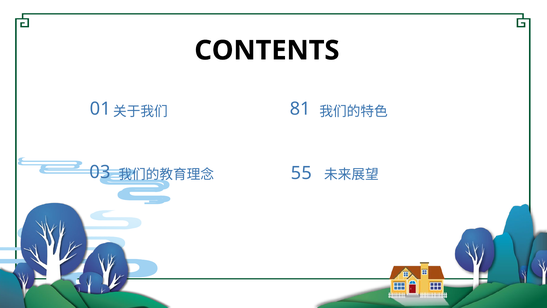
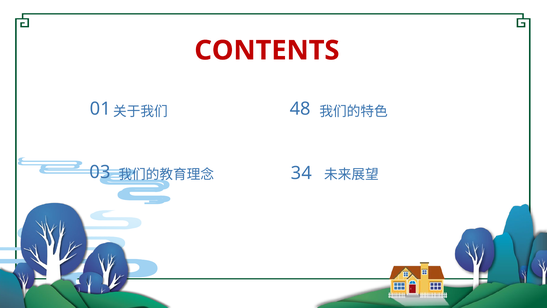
CONTENTS colour: black -> red
81: 81 -> 48
55: 55 -> 34
